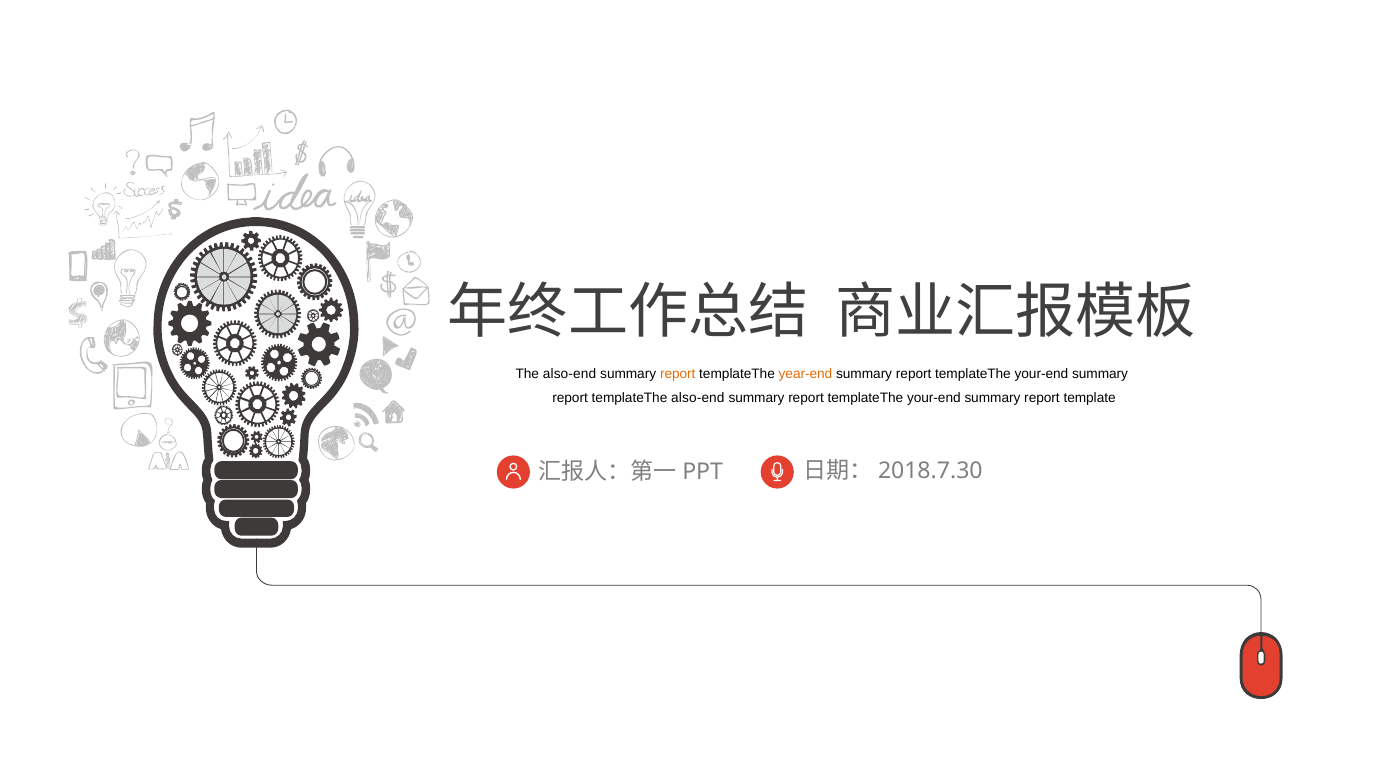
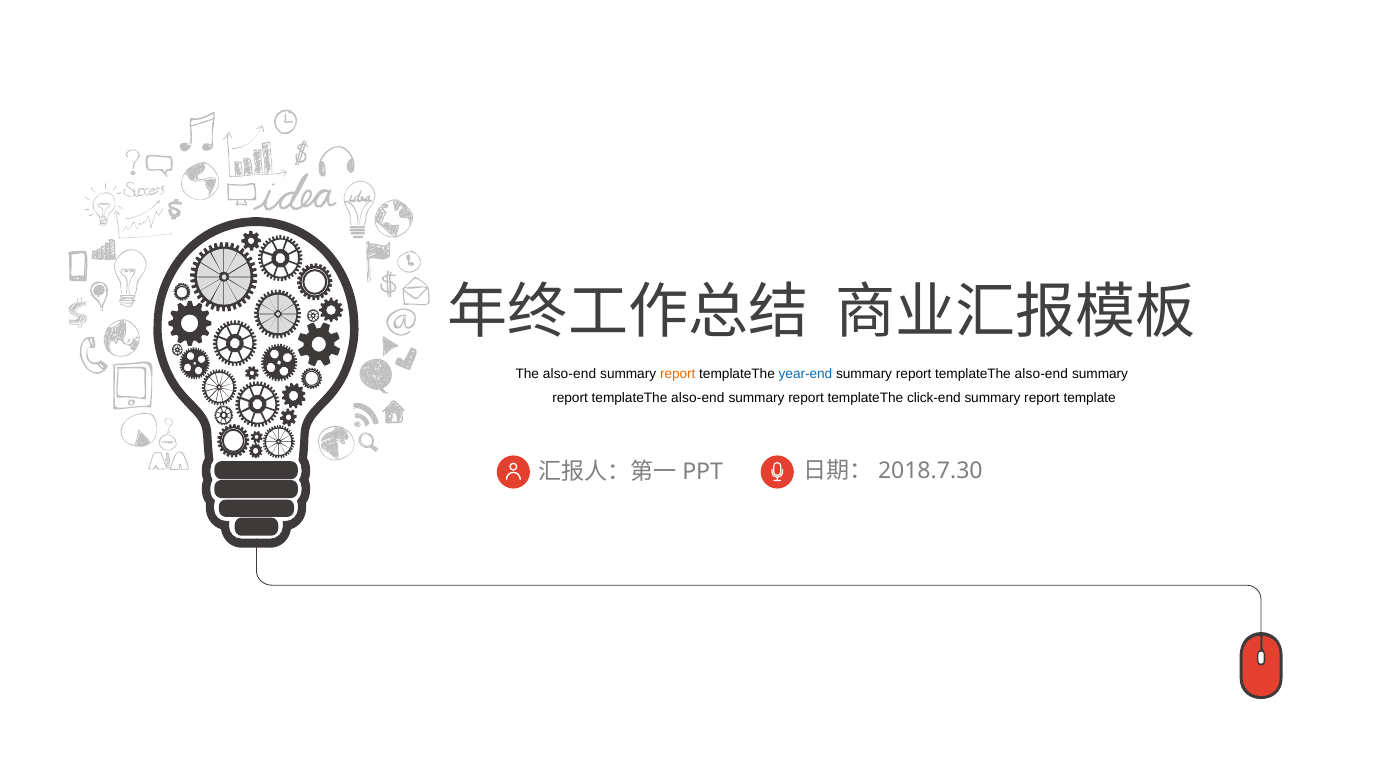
year-end colour: orange -> blue
your-end at (1041, 374): your-end -> also-end
your-end at (934, 398): your-end -> click-end
